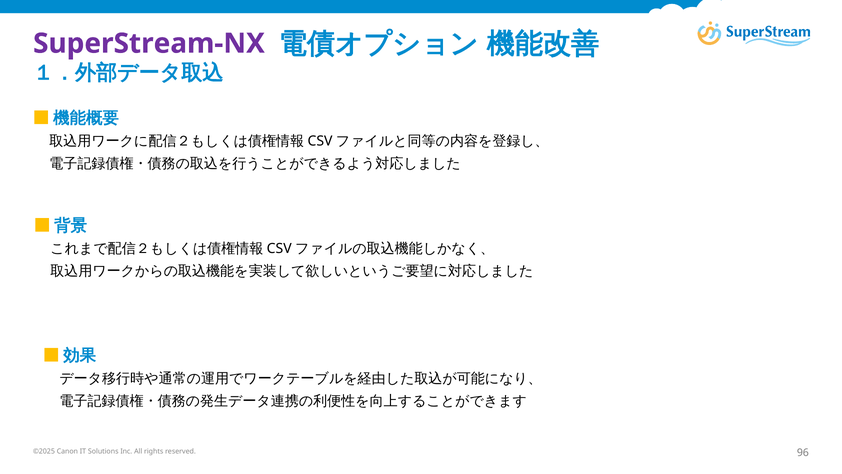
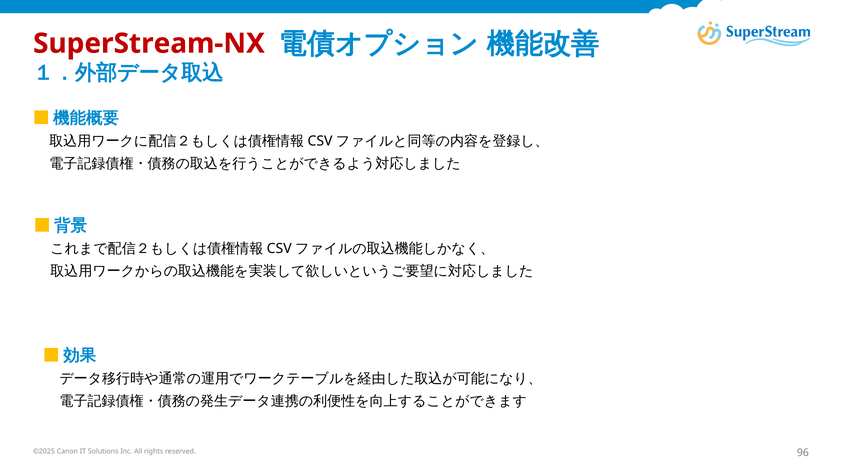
SuperStream-NX colour: purple -> red
